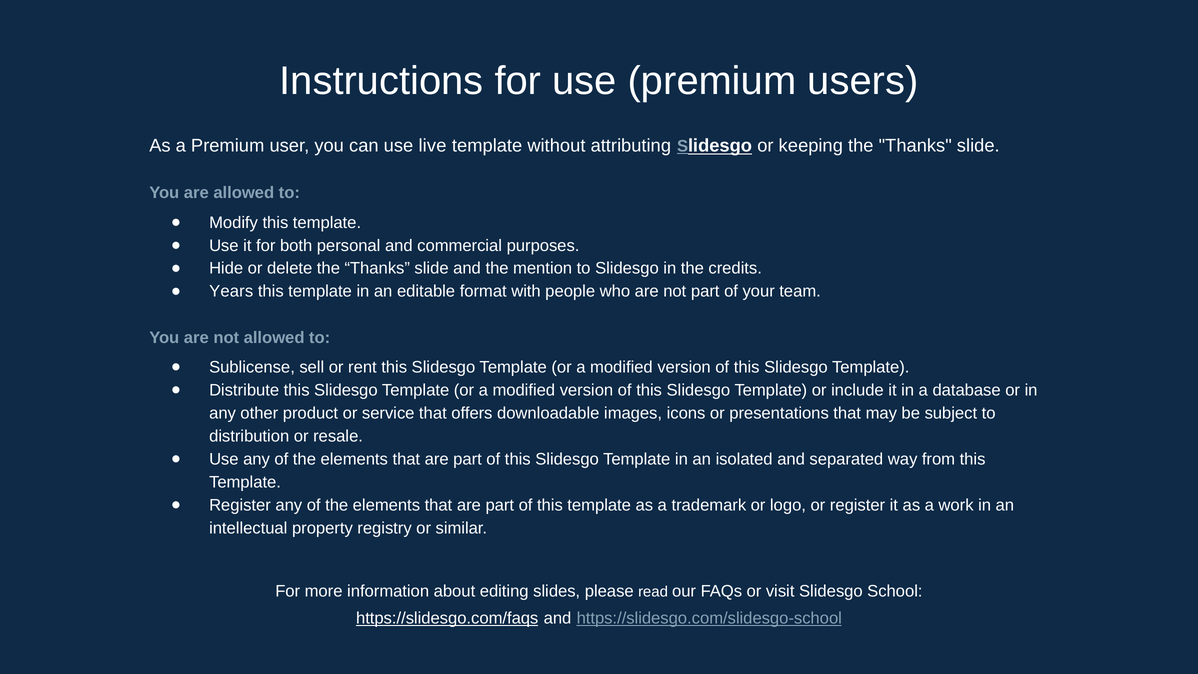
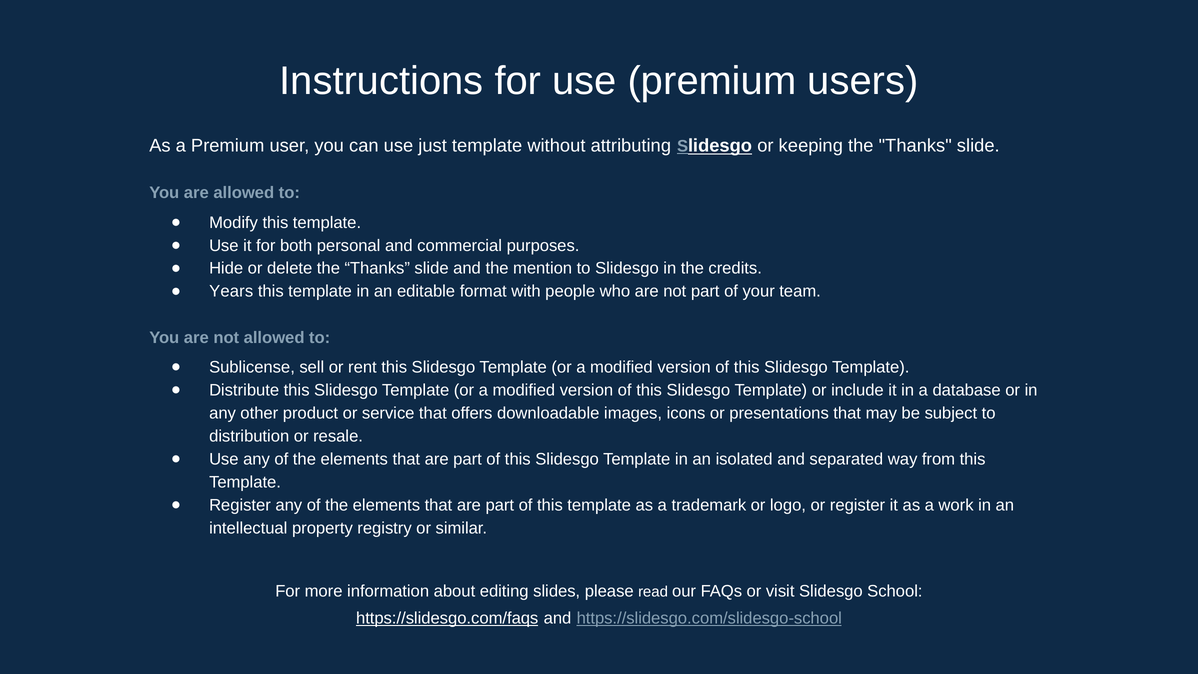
live: live -> just
